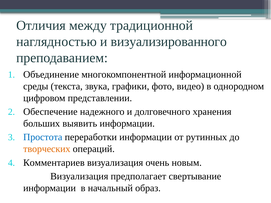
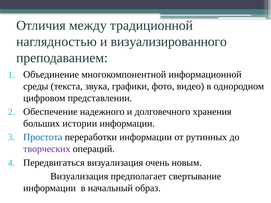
выявить: выявить -> истории
творческих colour: orange -> purple
Комментариев: Комментариев -> Передвигаться
